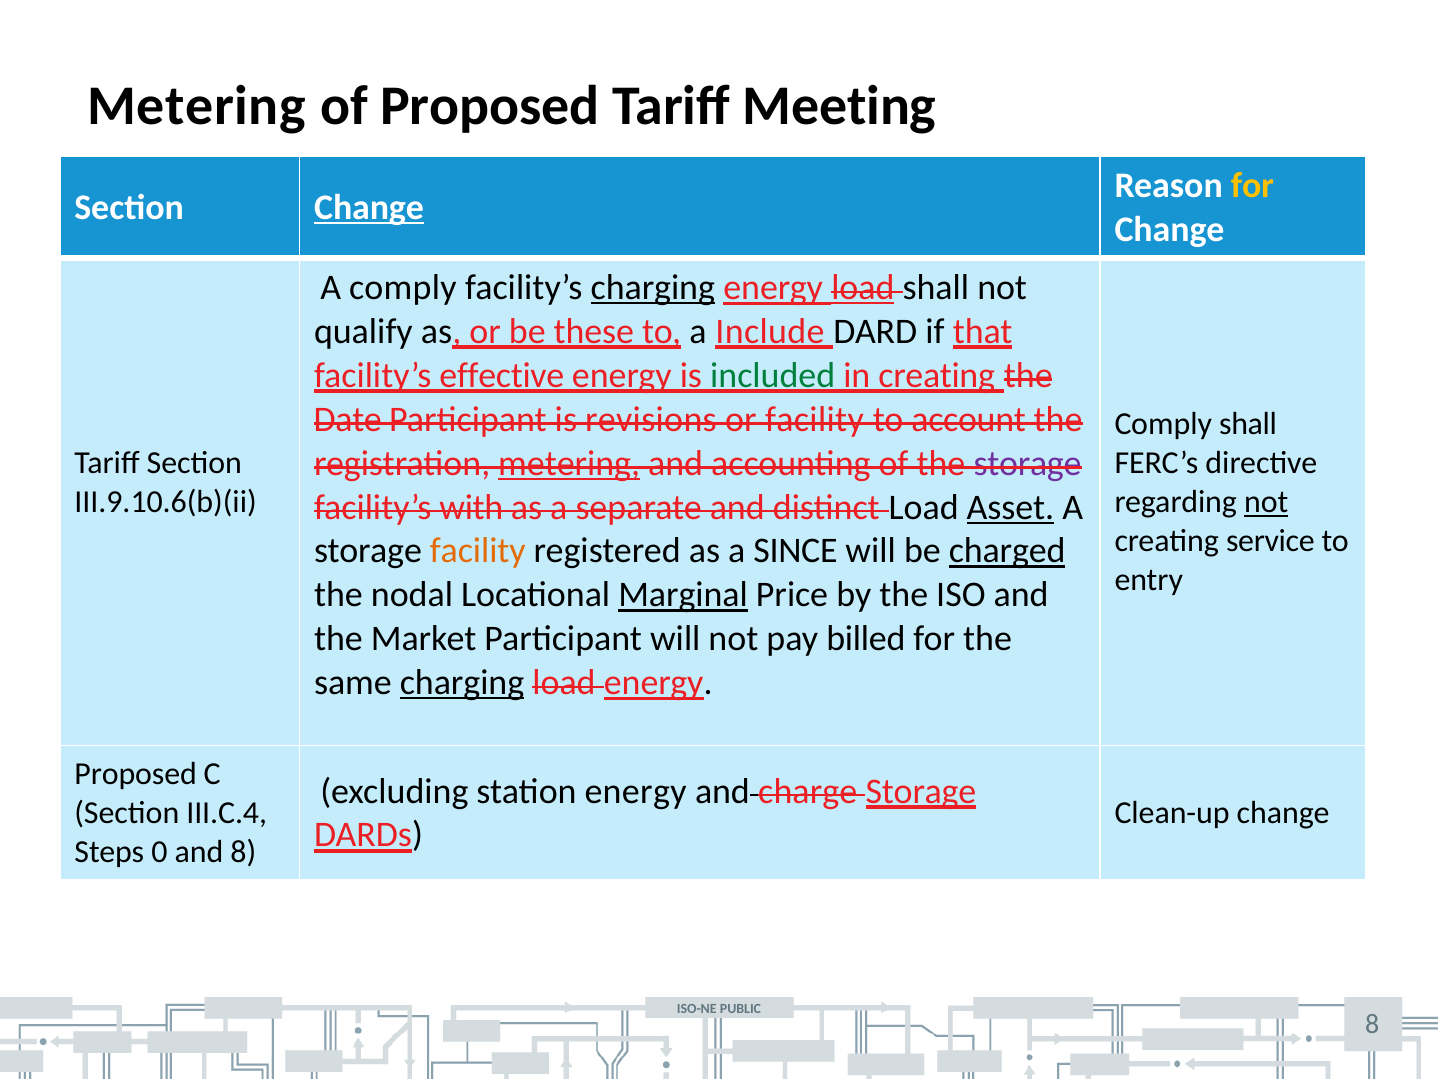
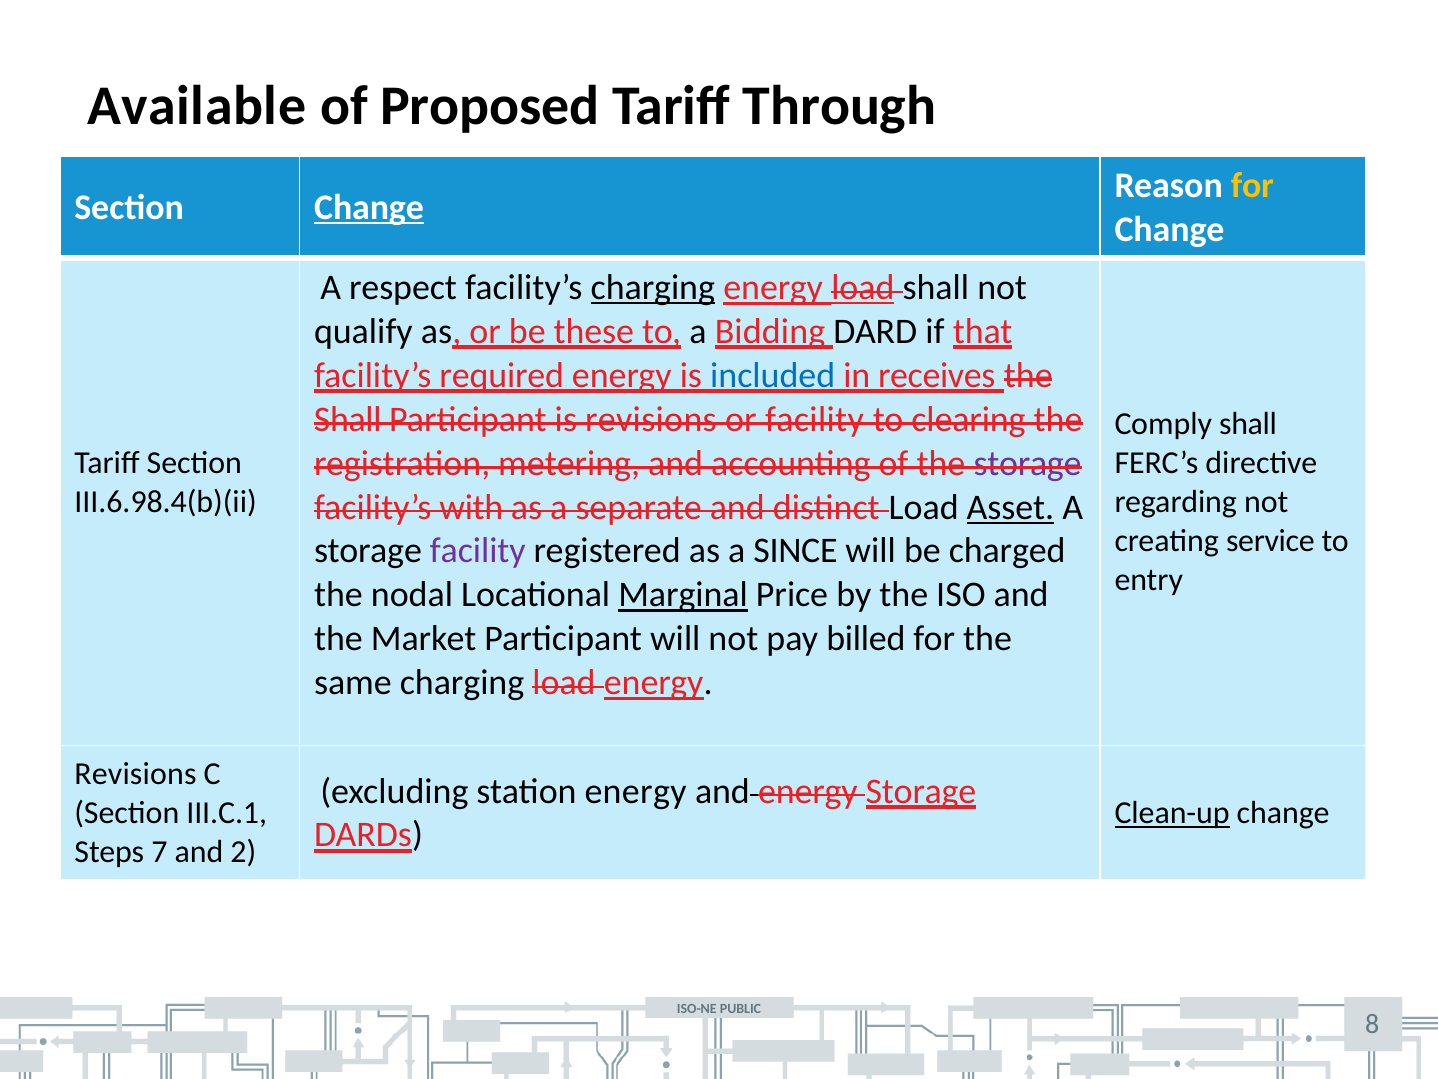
Metering at (197, 106): Metering -> Available
Meeting: Meeting -> Through
A comply: comply -> respect
Include: Include -> Bidding
effective: effective -> required
included colour: green -> blue
in creating: creating -> receives
Date at (348, 419): Date -> Shall
account: account -> clearing
metering at (569, 463) underline: present -> none
III.9.10.6(b)(ii: III.9.10.6(b)(ii -> III.6.98.4(b)(ii
not at (1266, 502) underline: present -> none
facility at (478, 551) colour: orange -> purple
charged underline: present -> none
charging at (462, 682) underline: present -> none
Proposed at (136, 774): Proposed -> Revisions
and charge: charge -> energy
III.C.4: III.C.4 -> III.C.1
Clean-up underline: none -> present
0: 0 -> 7
and 8: 8 -> 2
